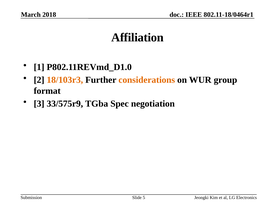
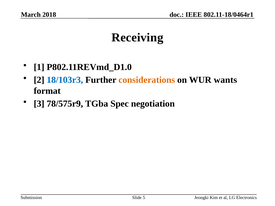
Affiliation: Affiliation -> Receiving
18/103r3 colour: orange -> blue
group: group -> wants
33/575r9: 33/575r9 -> 78/575r9
